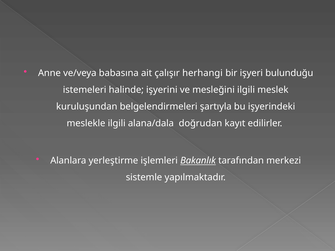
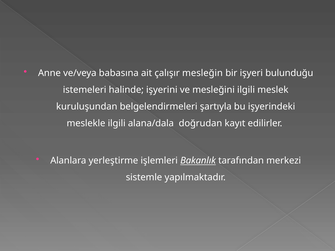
herhangi: herhangi -> mesleğin
